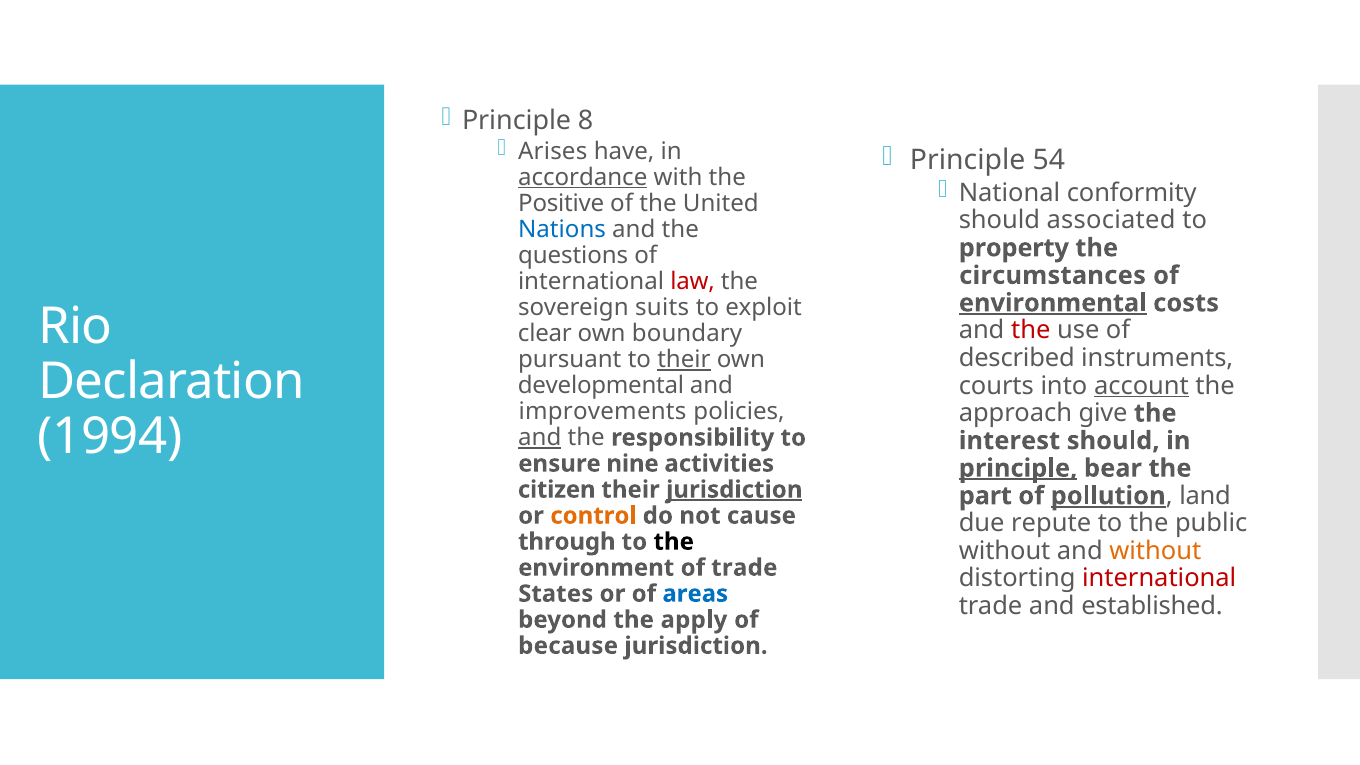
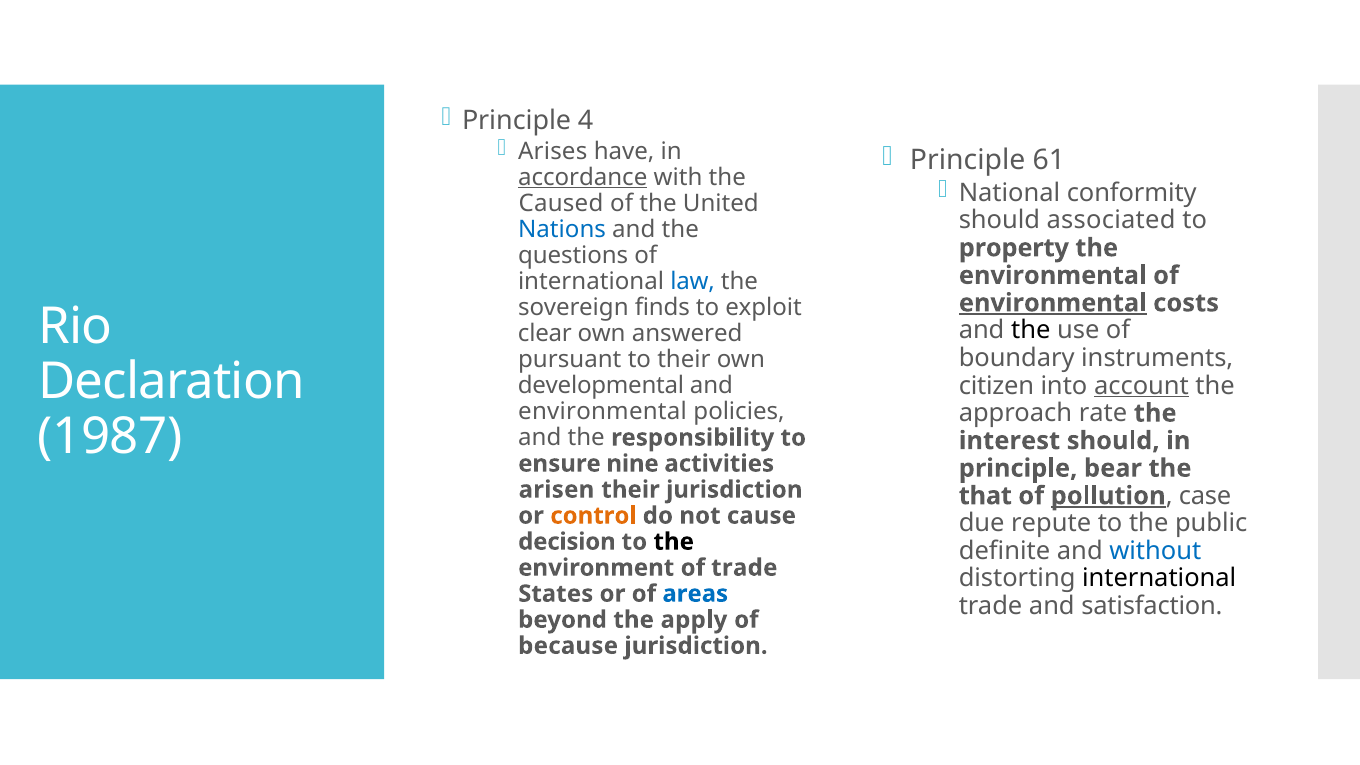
8: 8 -> 4
54: 54 -> 61
Positive: Positive -> Caused
circumstances at (1053, 275): circumstances -> environmental
law colour: red -> blue
suits: suits -> finds
the at (1031, 331) colour: red -> black
boundary: boundary -> answered
described: described -> boundary
their at (684, 360) underline: present -> none
courts: courts -> citizen
improvements at (603, 412): improvements -> environmental
give: give -> rate
1994: 1994 -> 1987
and at (540, 438) underline: present -> none
principle at (1018, 468) underline: present -> none
citizen: citizen -> arisen
jurisdiction at (734, 490) underline: present -> none
part: part -> that
land: land -> case
through: through -> decision
without at (1005, 551): without -> definite
without at (1155, 551) colour: orange -> blue
international at (1159, 578) colour: red -> black
established: established -> satisfaction
